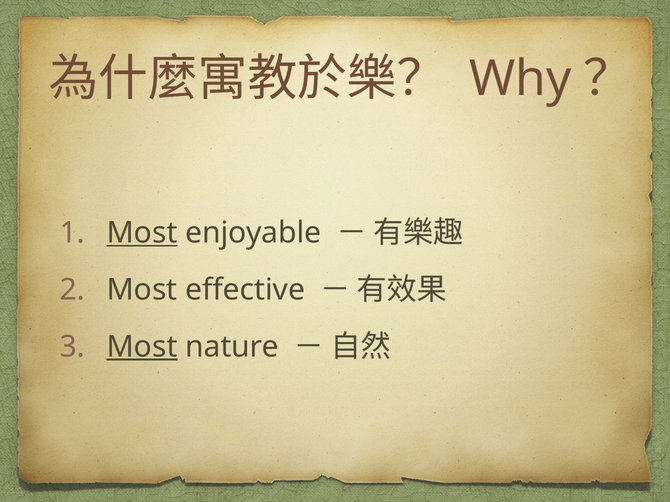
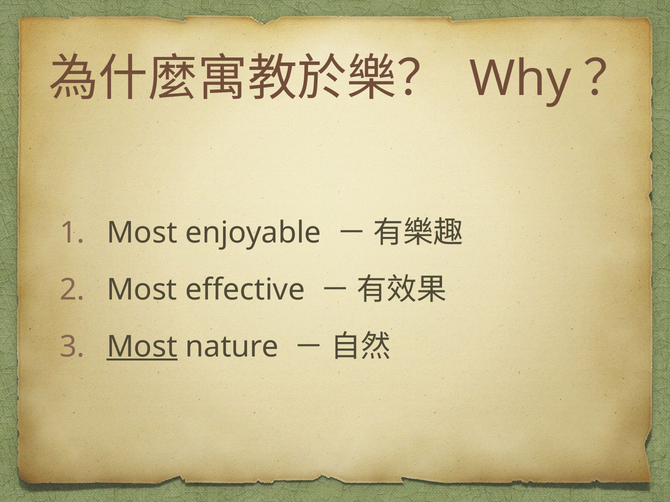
Most at (142, 233) underline: present -> none
